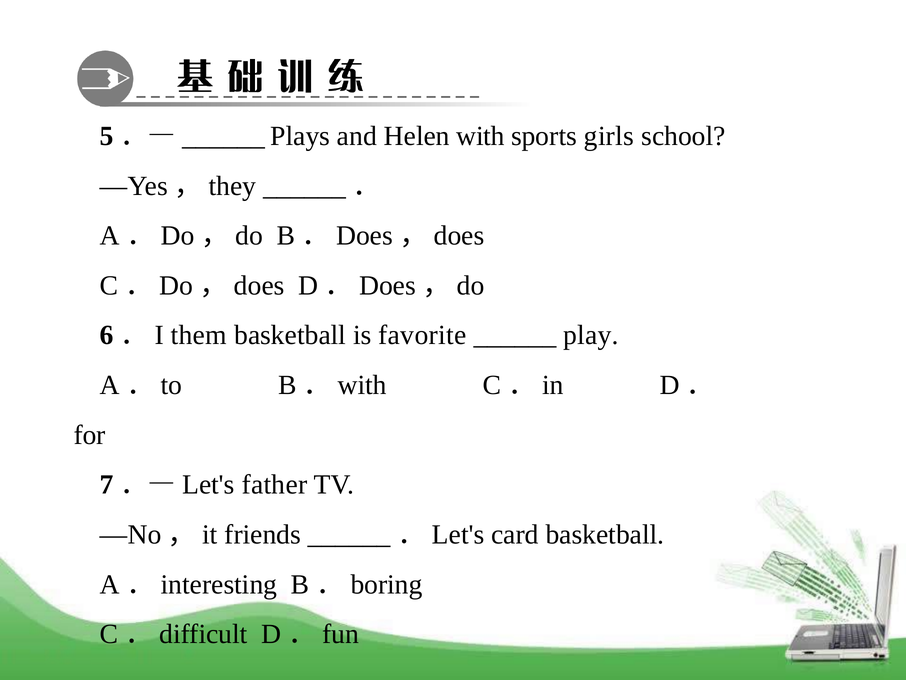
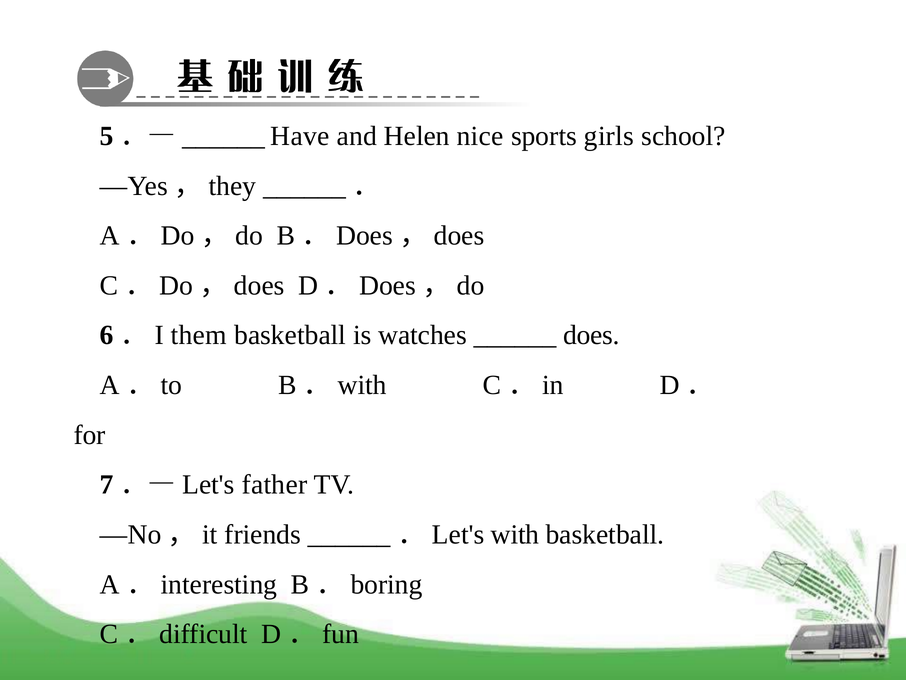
Plays: Plays -> Have
with: with -> nice
favorite: favorite -> watches
play: play -> does
card: card -> with
